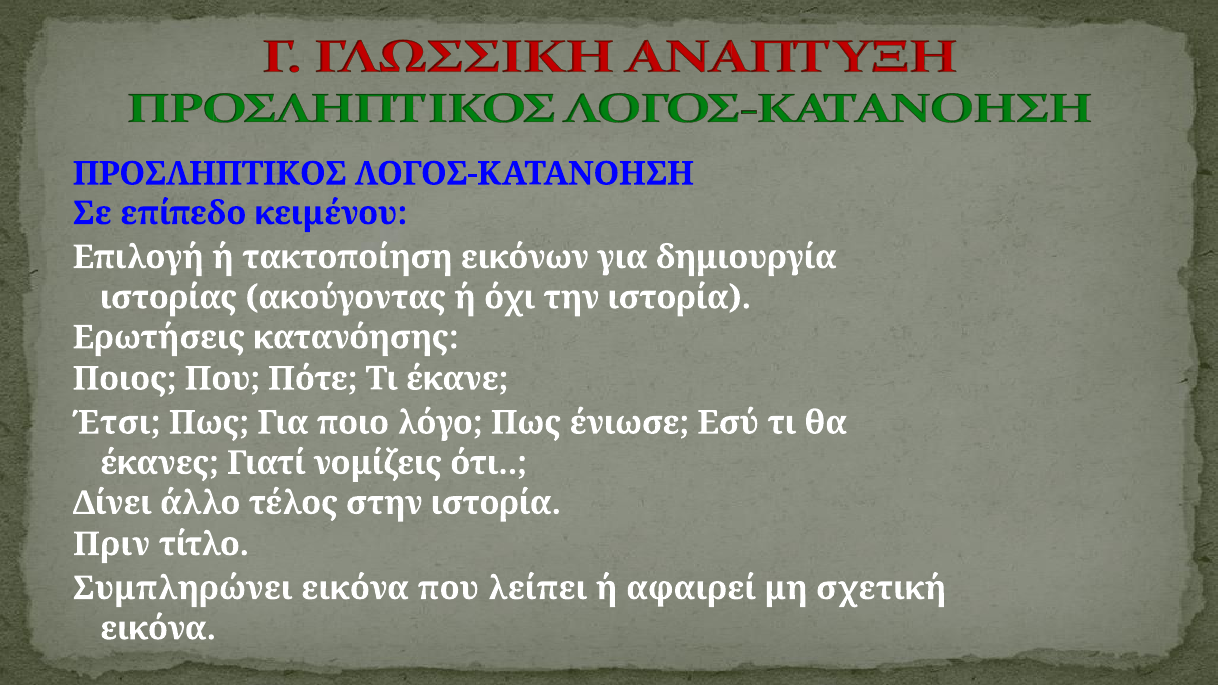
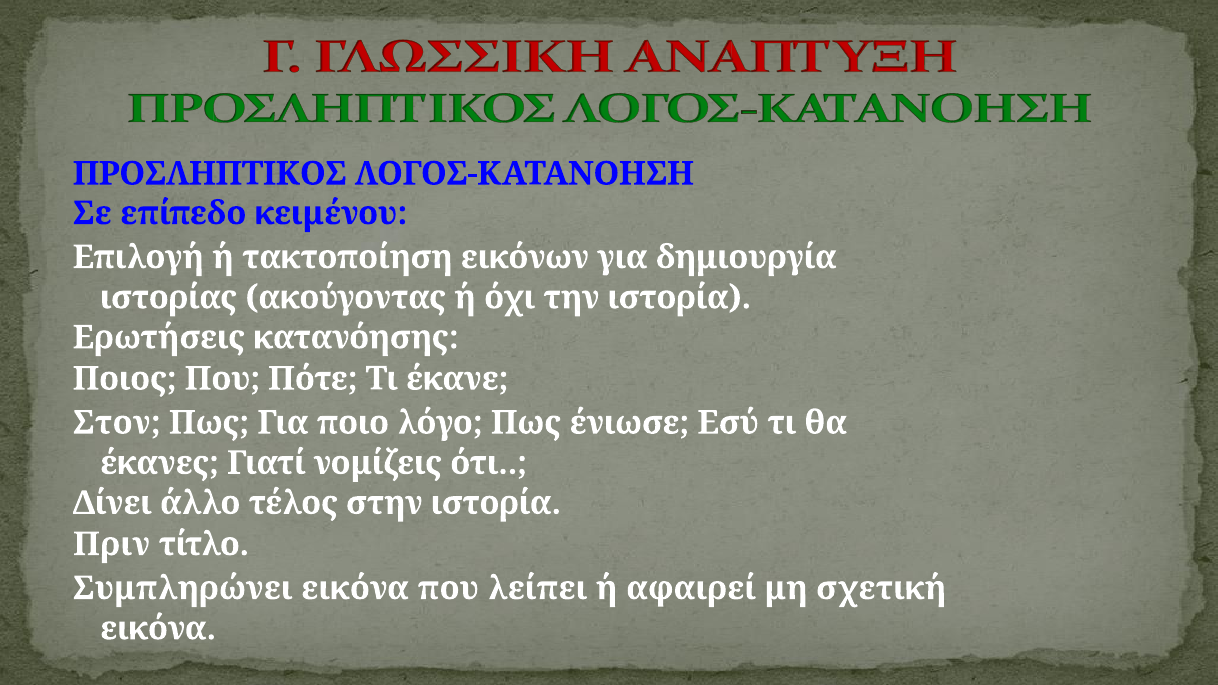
Έτσι: Έτσι -> Στον
